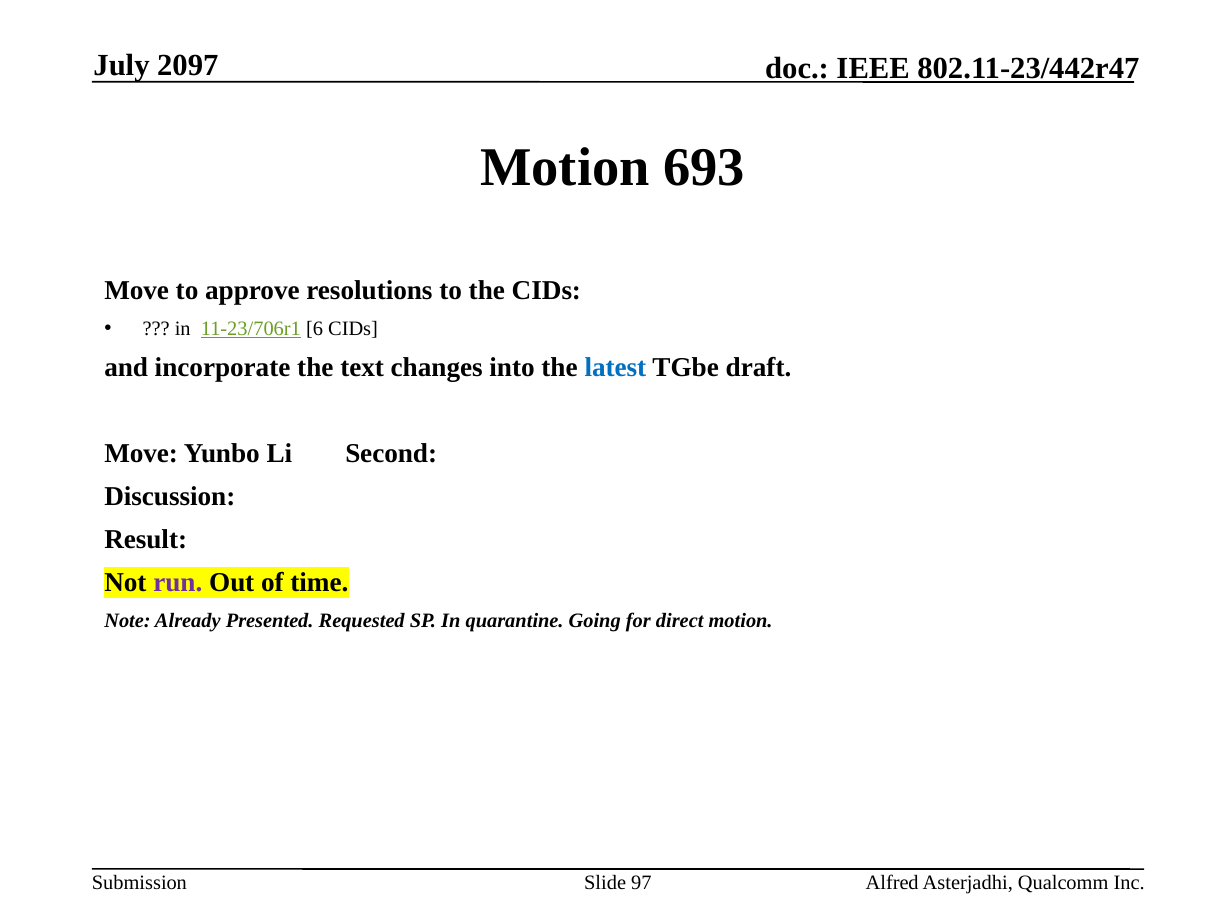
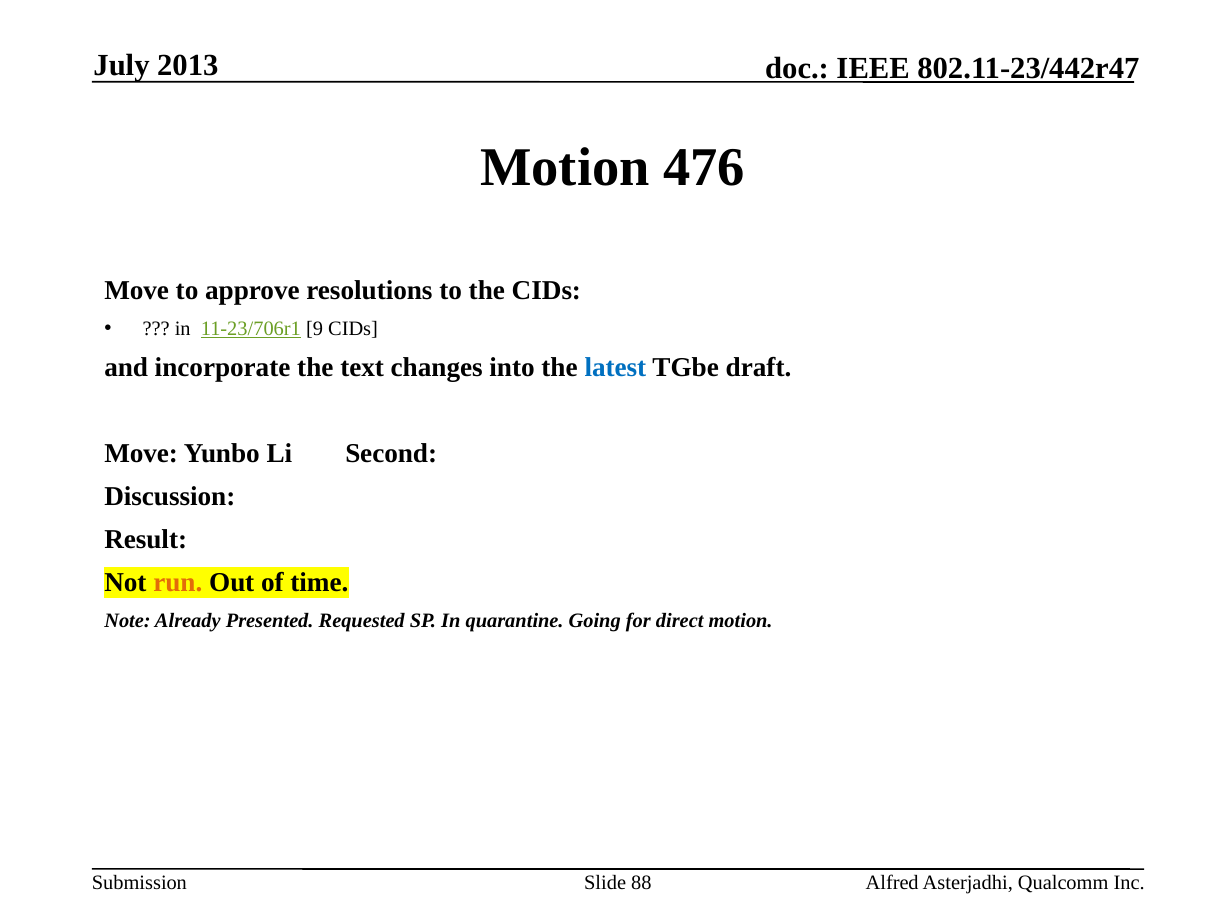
2097: 2097 -> 2013
693: 693 -> 476
6: 6 -> 9
run colour: purple -> orange
97: 97 -> 88
